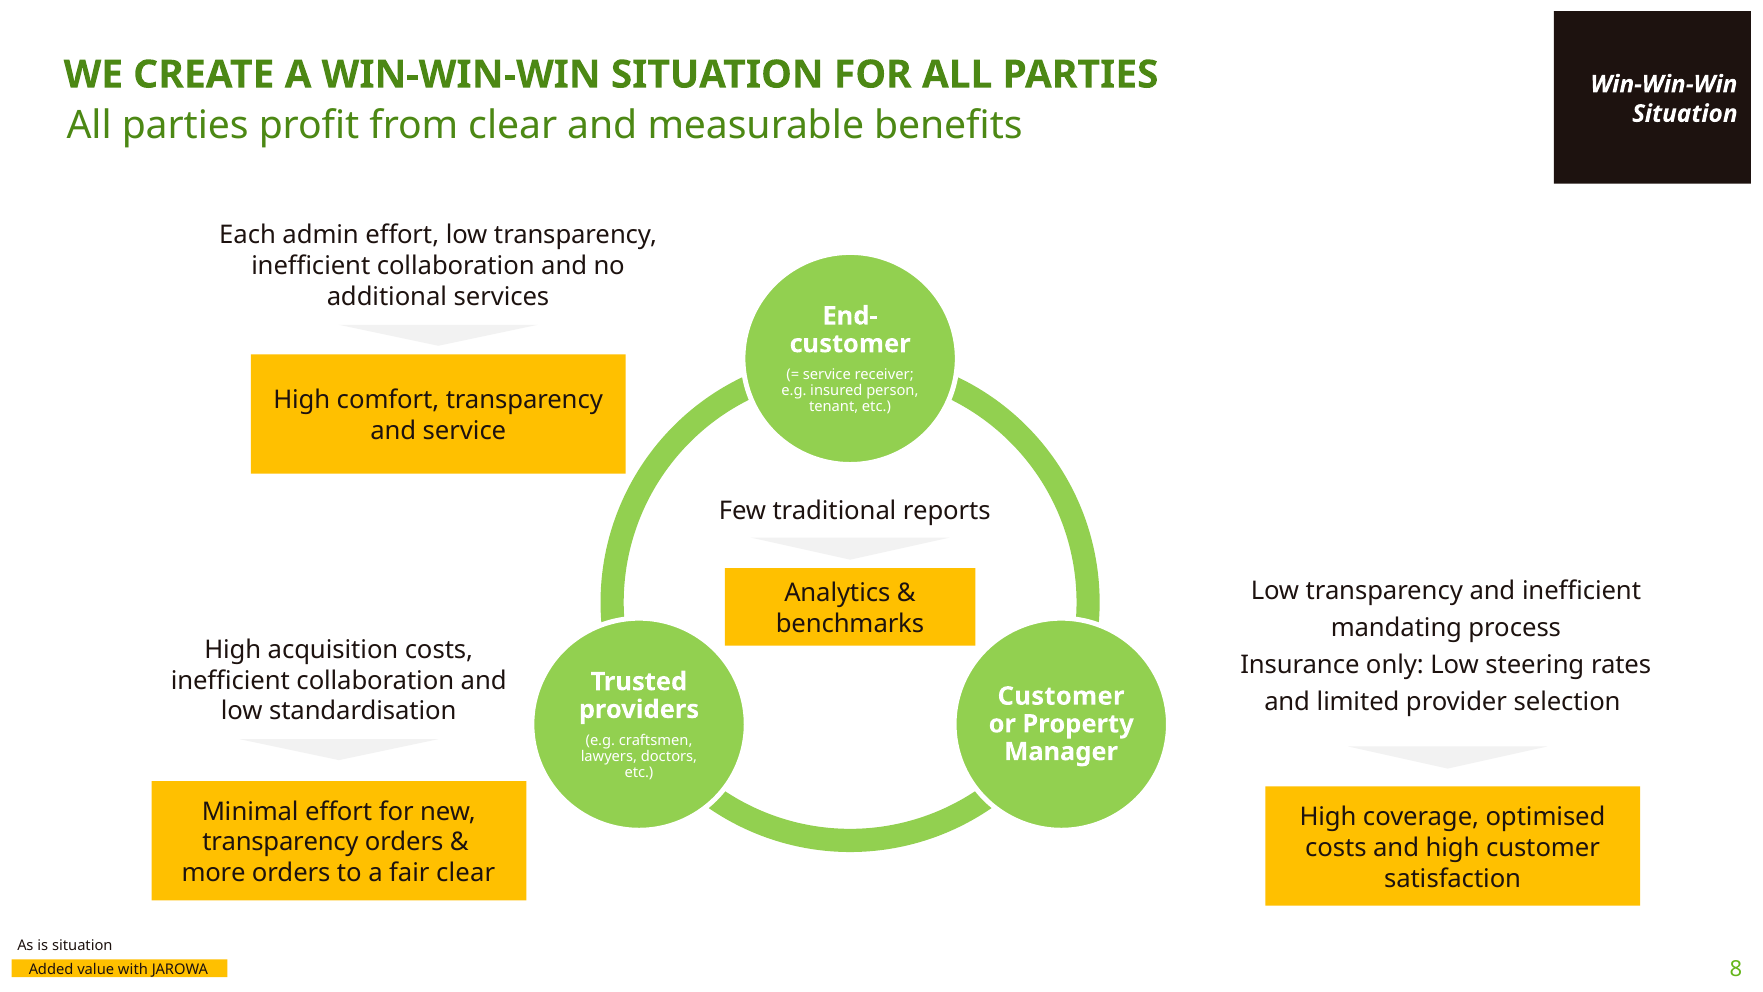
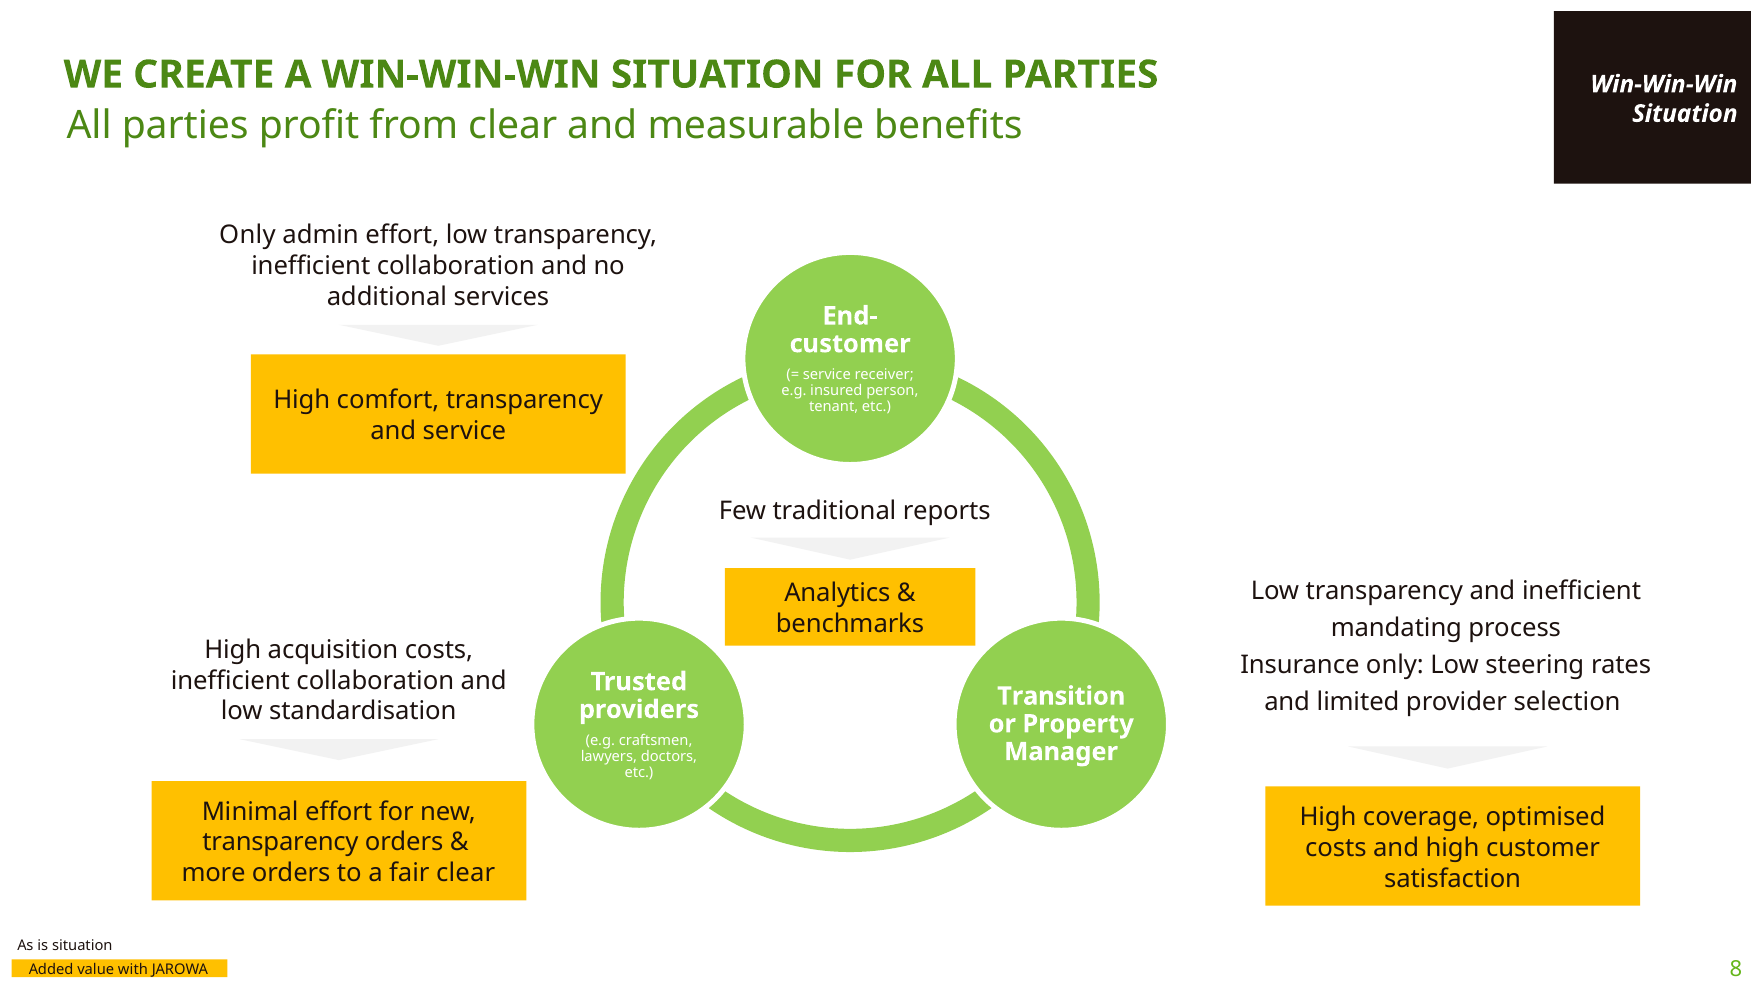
Each at (248, 235): Each -> Only
Customer at (1061, 696): Customer -> Transition
